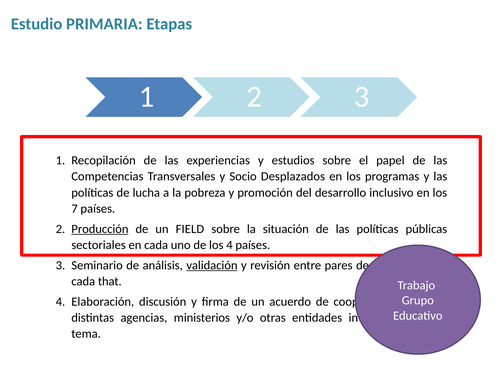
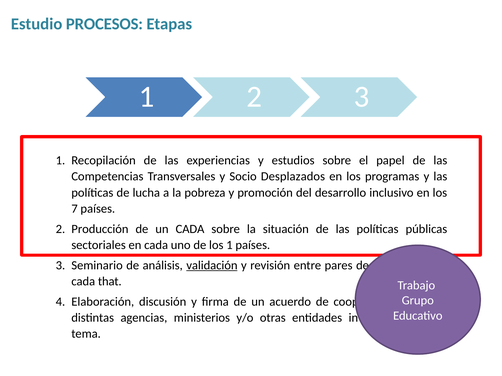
PRIMARIA: PRIMARIA -> PROCESOS
Producción underline: present -> none
un FIELD: FIELD -> CADA
los 4: 4 -> 1
